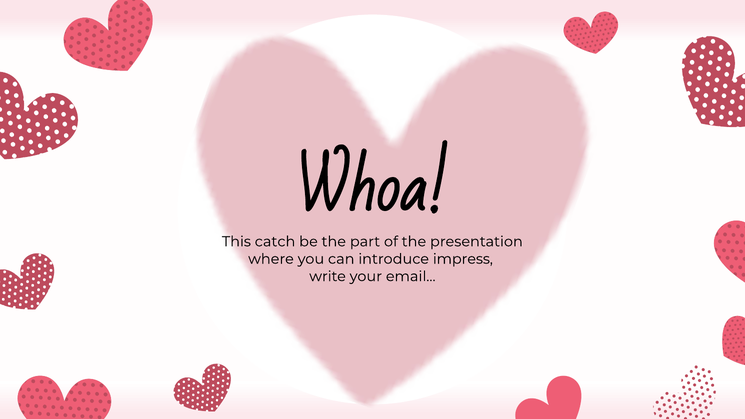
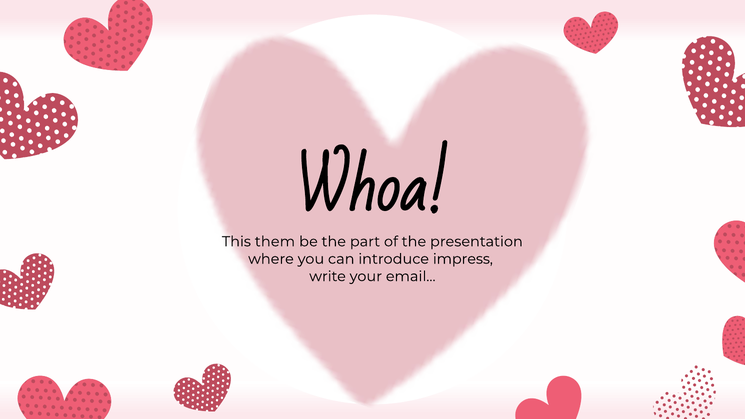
catch: catch -> them
